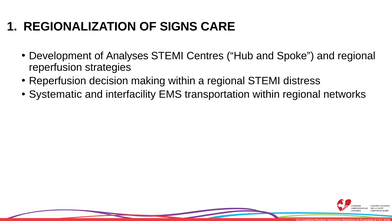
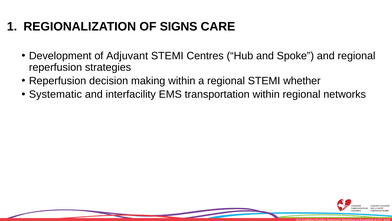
Analyses: Analyses -> Adjuvant
distress: distress -> whether
